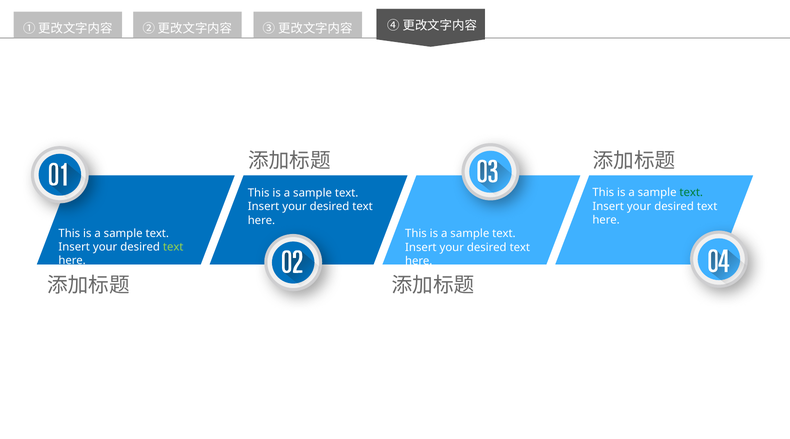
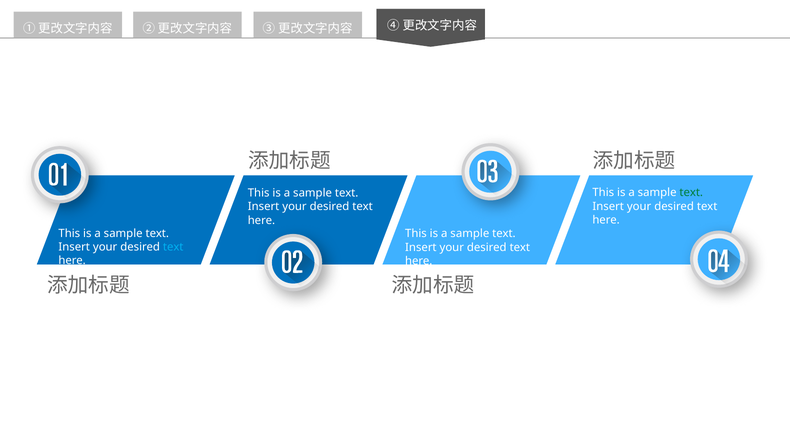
text at (173, 247) colour: light green -> light blue
